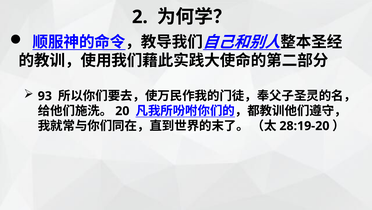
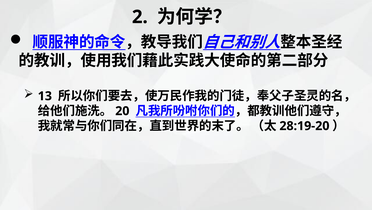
93: 93 -> 13
